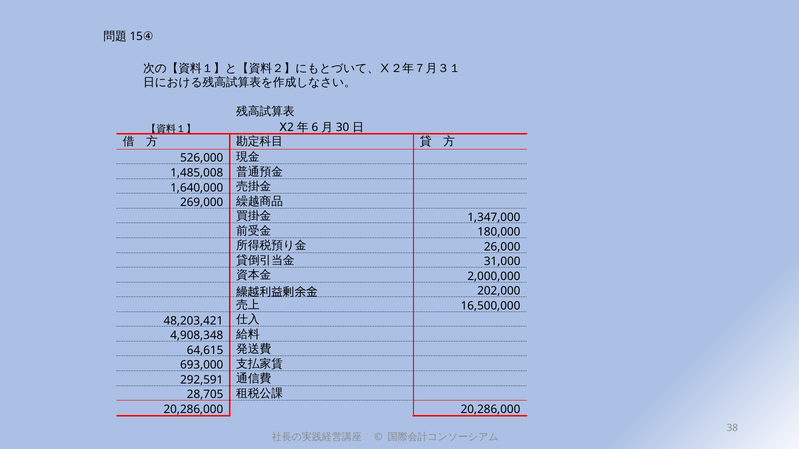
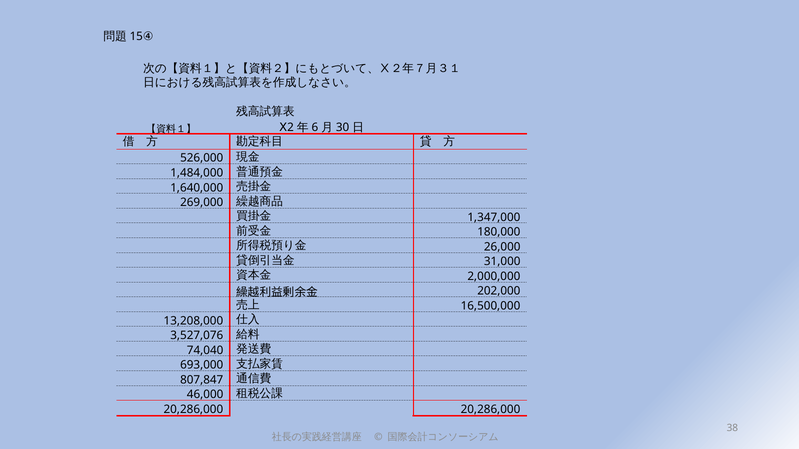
1,485,008: 1,485,008 -> 1,484,000
48,203,421: 48,203,421 -> 13,208,000
4,908,348: 4,908,348 -> 3,527,076
64,615: 64,615 -> 74,040
292,591: 292,591 -> 807,847
28,705: 28,705 -> 46,000
